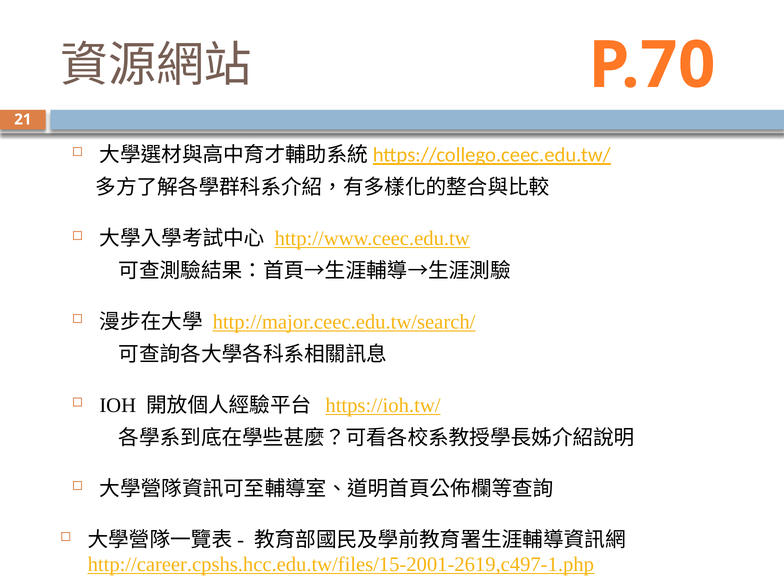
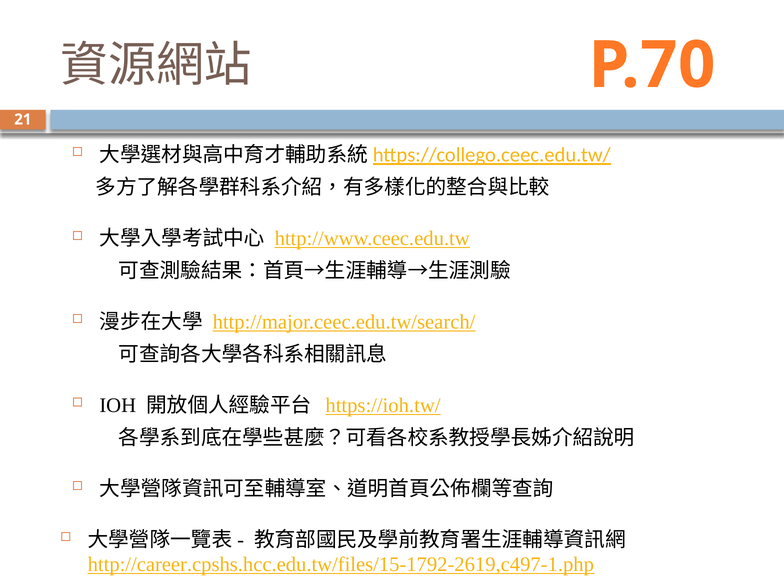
http://career.cpshs.hcc.edu.tw/files/15-2001-2619,c497-1.php: http://career.cpshs.hcc.edu.tw/files/15-2001-2619,c497-1.php -> http://career.cpshs.hcc.edu.tw/files/15-1792-2619,c497-1.php
